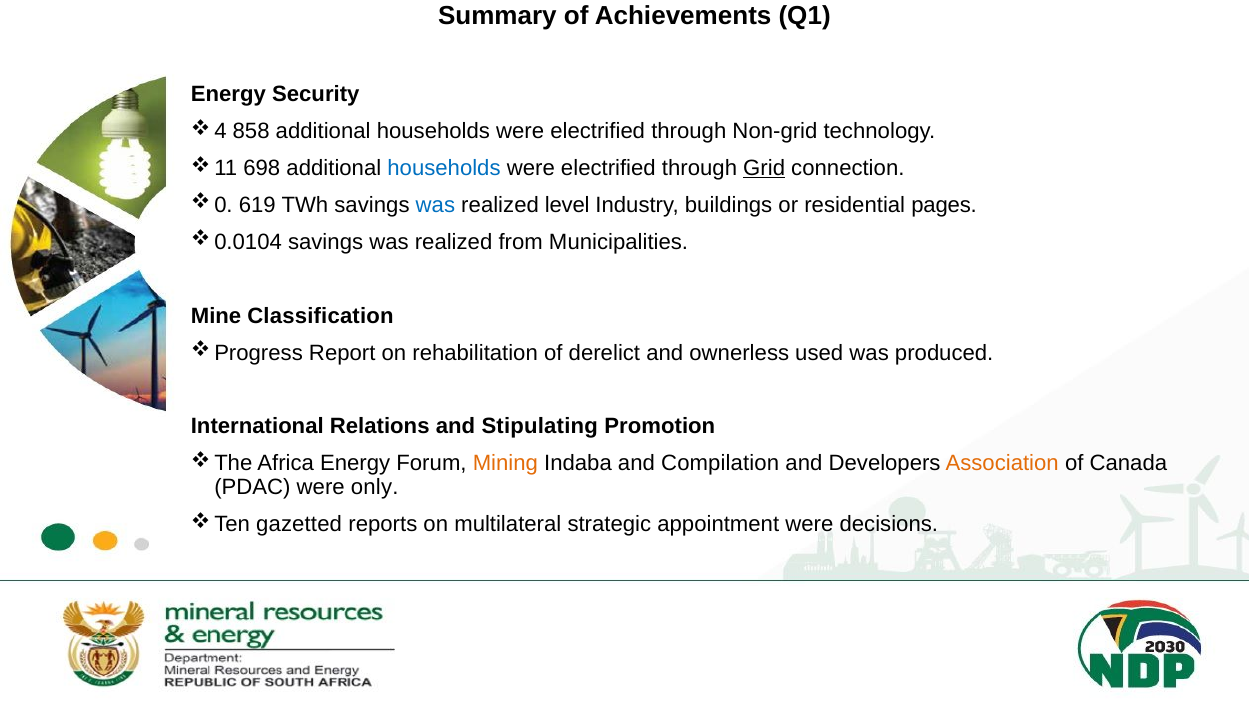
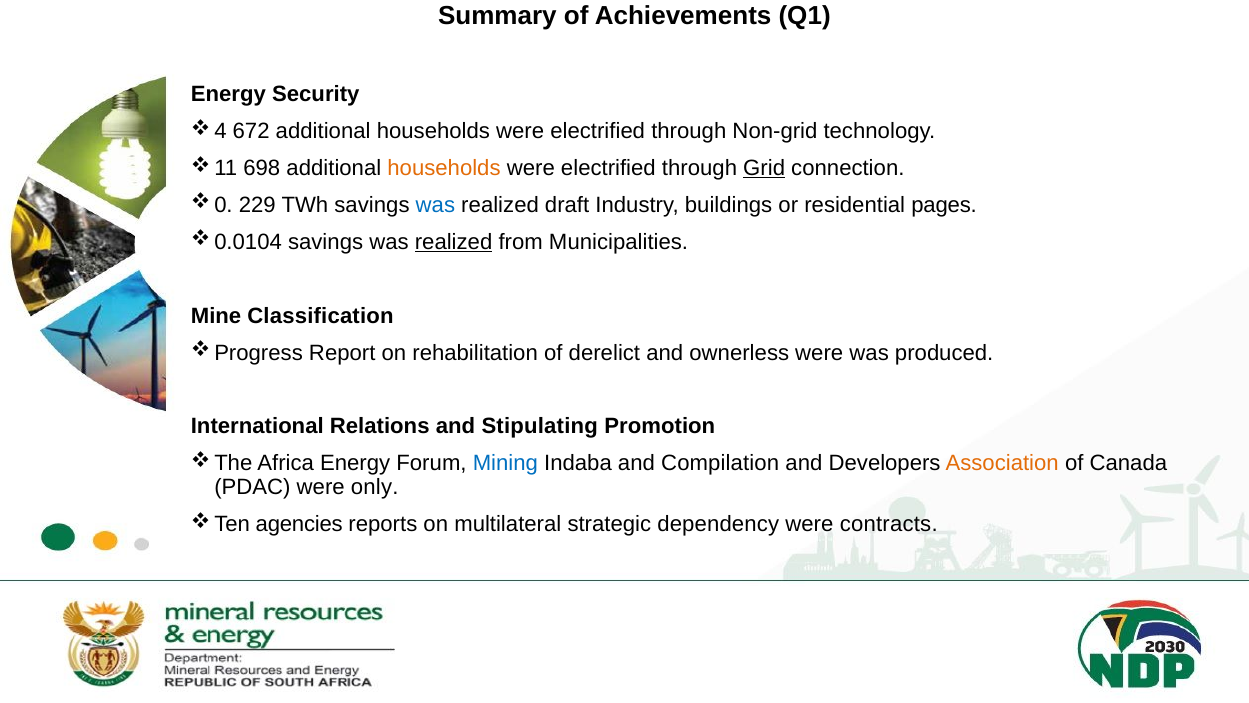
858: 858 -> 672
households at (444, 168) colour: blue -> orange
619: 619 -> 229
level: level -> draft
realized at (454, 242) underline: none -> present
ownerless used: used -> were
Mining colour: orange -> blue
gazetted: gazetted -> agencies
appointment: appointment -> dependency
decisions: decisions -> contracts
